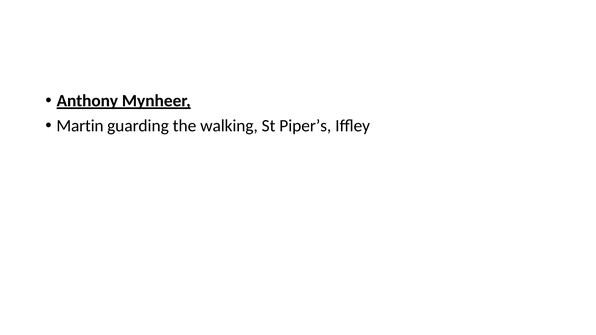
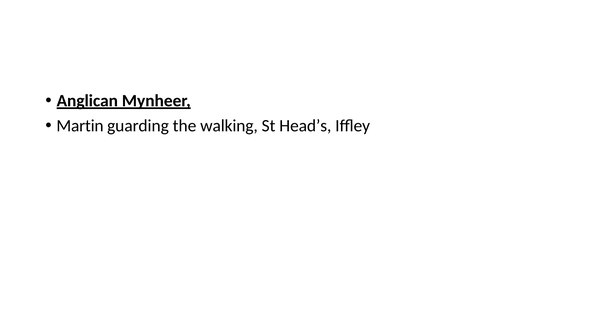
Anthony: Anthony -> Anglican
Piper’s: Piper’s -> Head’s
